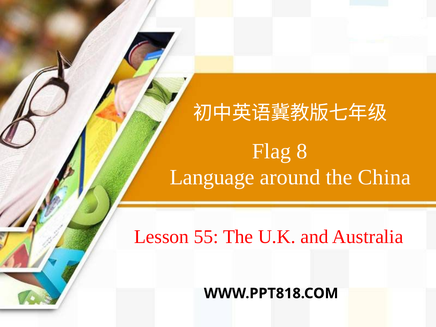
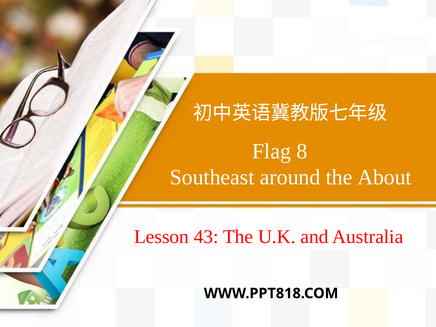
Language: Language -> Southeast
China: China -> About
55: 55 -> 43
